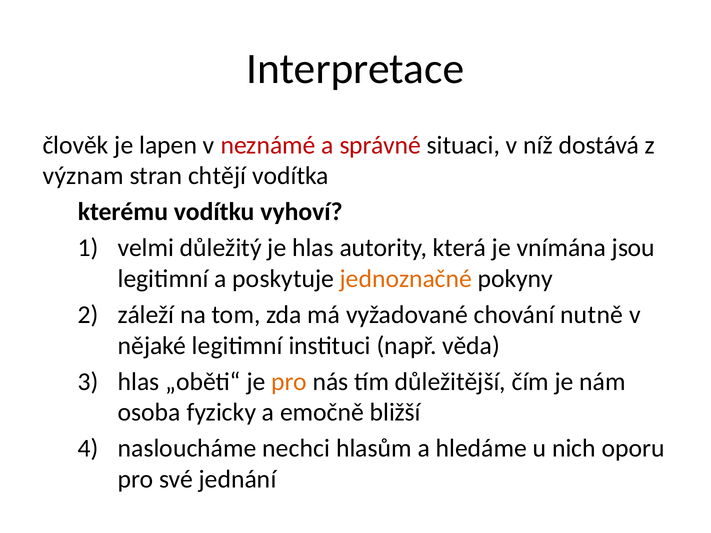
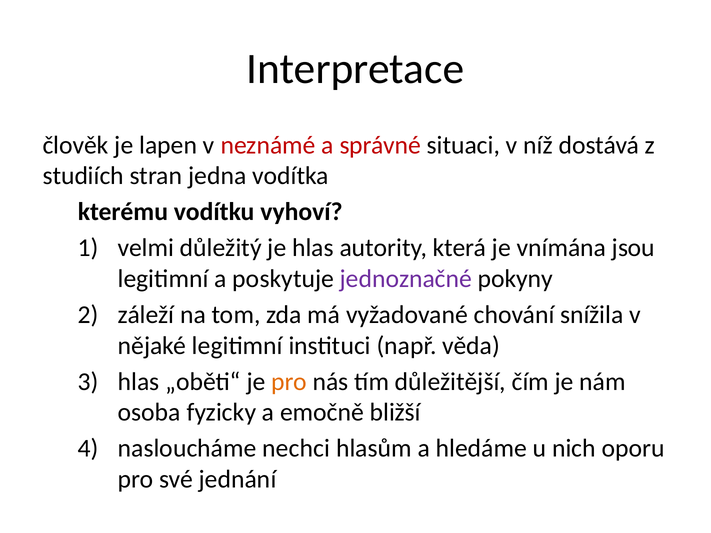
význam: význam -> studiích
chtějí: chtějí -> jedna
jednoznačné colour: orange -> purple
nutně: nutně -> snížila
